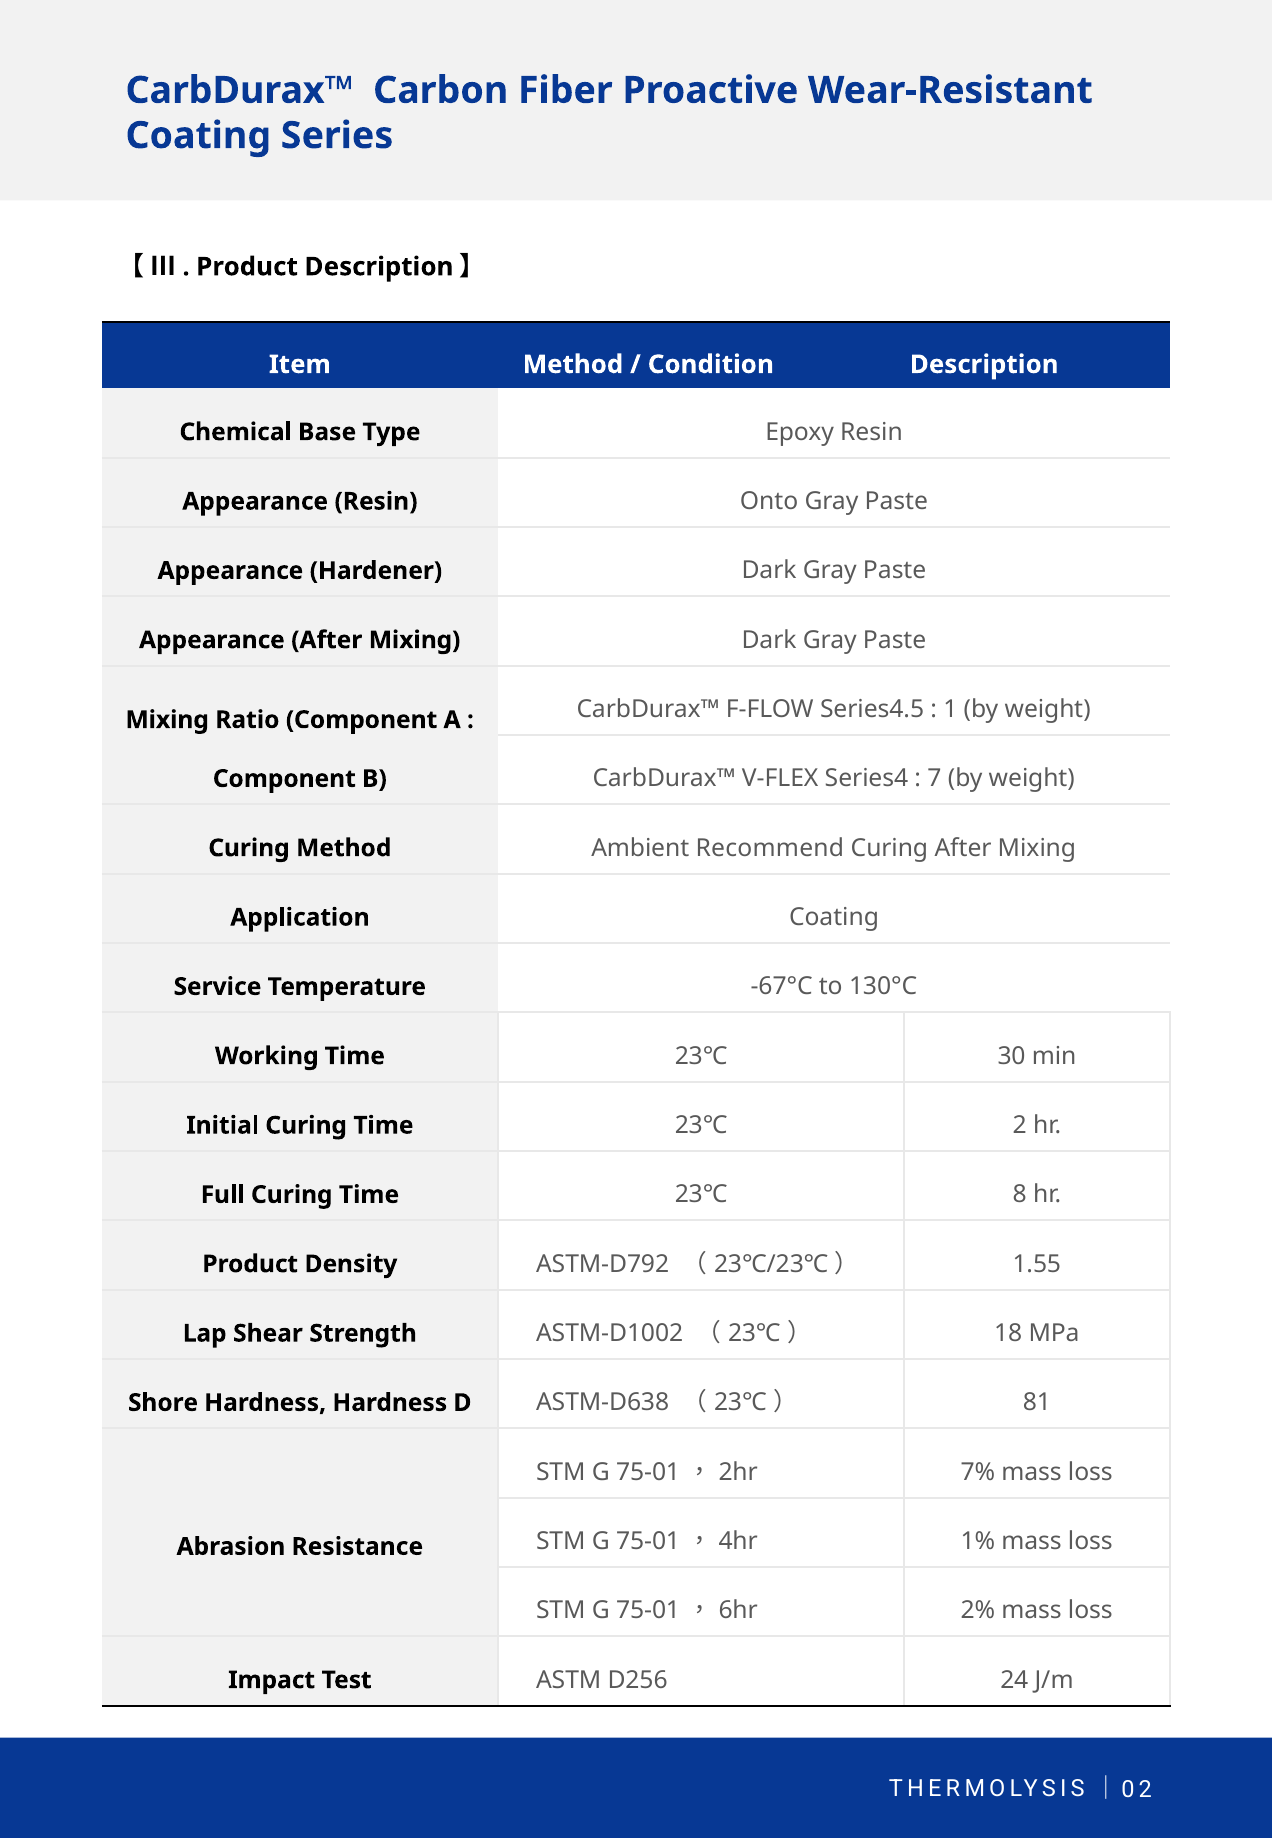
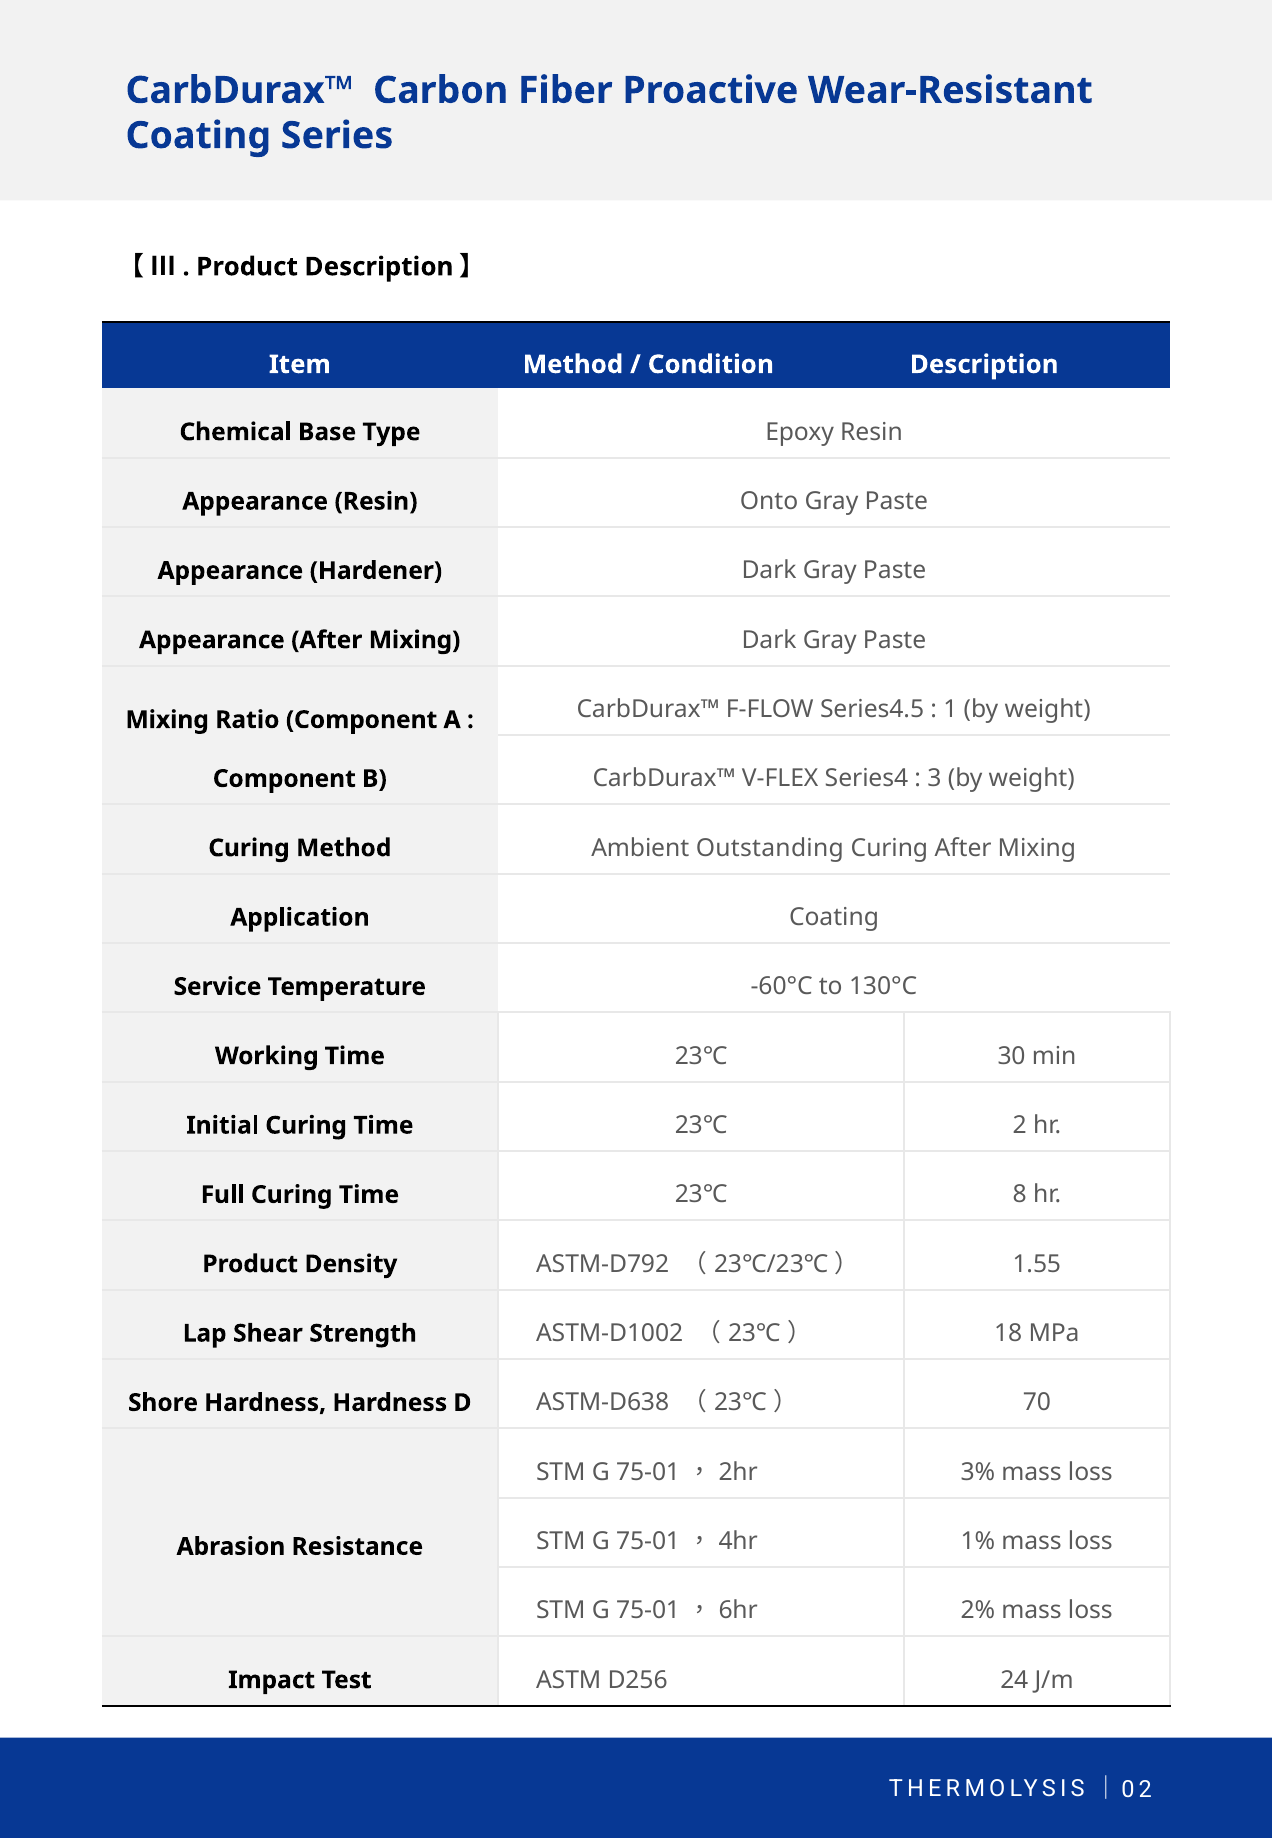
7: 7 -> 3
Recommend: Recommend -> Outstanding
-67°C: -67°C -> -60°C
81: 81 -> 70
7%: 7% -> 3%
